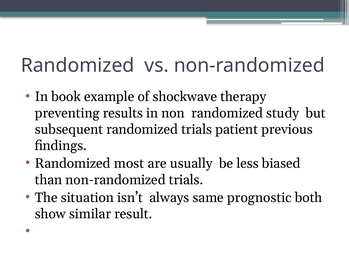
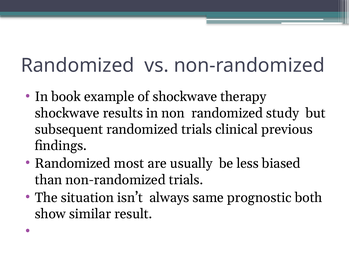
preventing at (67, 113): preventing -> shockwave
patient: patient -> clinical
